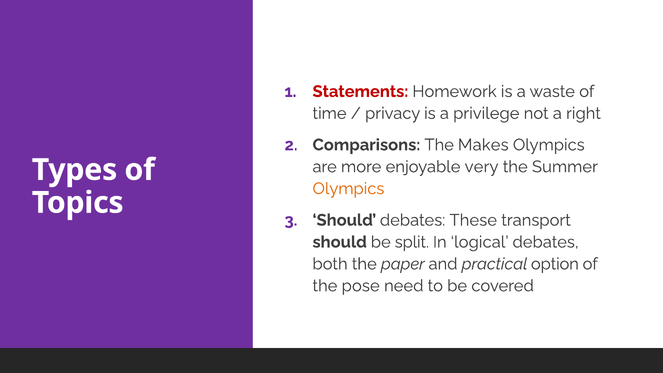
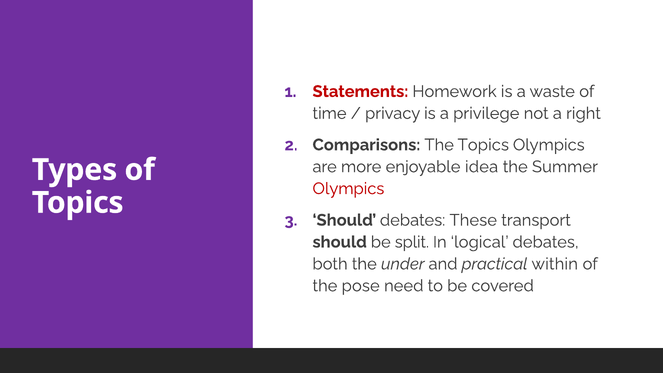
The Makes: Makes -> Topics
very: very -> idea
Olympics at (348, 189) colour: orange -> red
paper: paper -> under
option: option -> within
